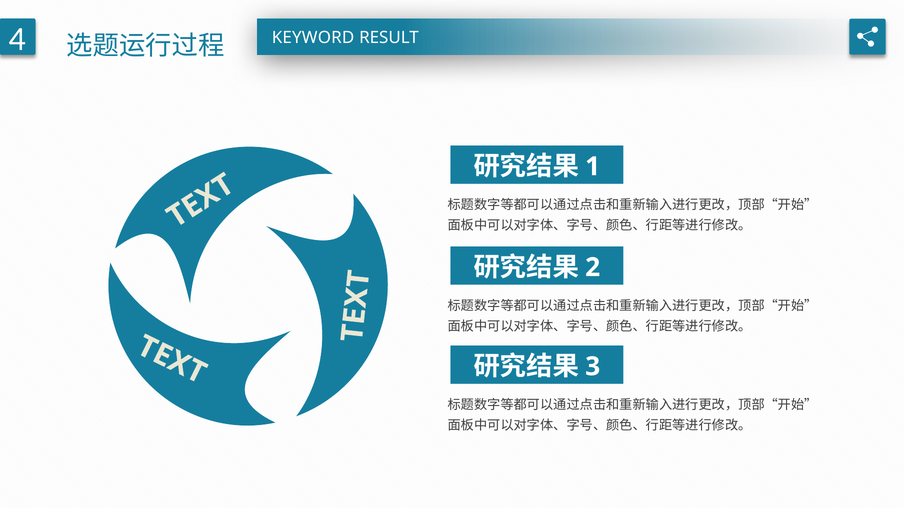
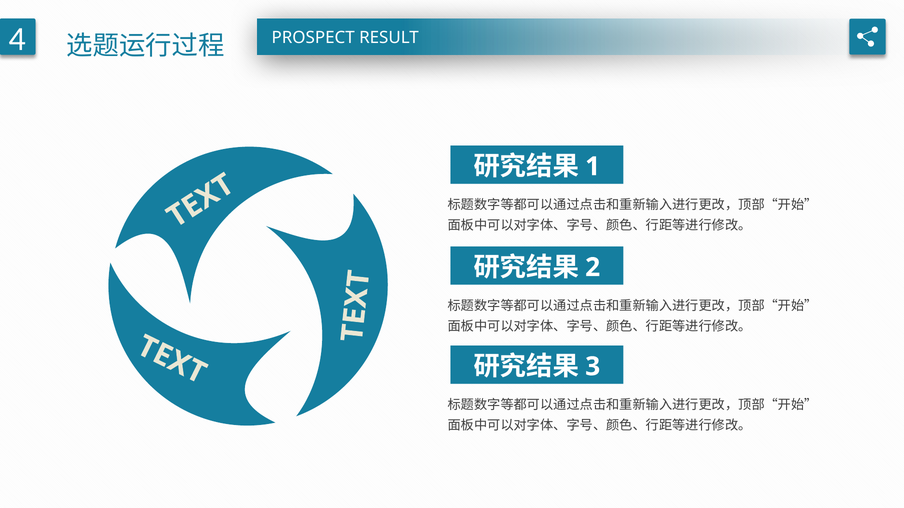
KEYWORD: KEYWORD -> PROSPECT
